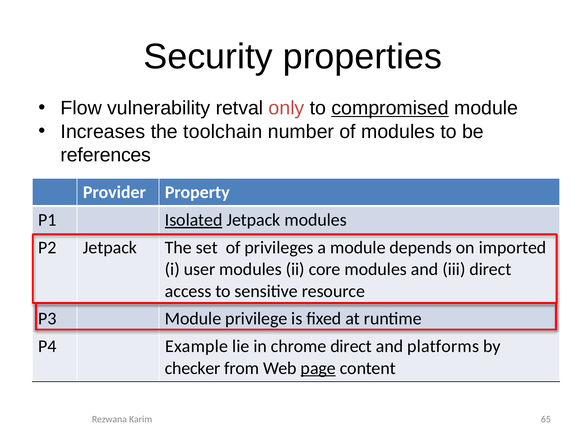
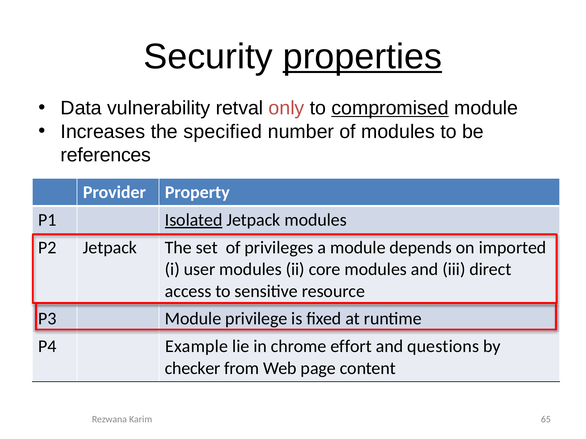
properties underline: none -> present
Flow: Flow -> Data
toolchain: toolchain -> specified
chrome direct: direct -> effort
platforms: platforms -> questions
page underline: present -> none
